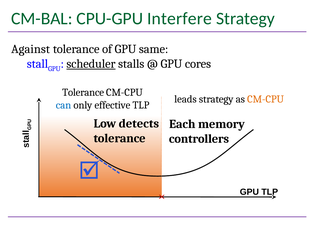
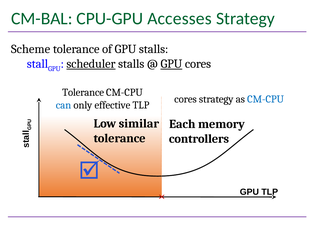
Interfere: Interfere -> Accesses
Against: Against -> Scheme
GPU same: same -> stalls
GPU at (171, 64) underline: none -> present
leads at (185, 99): leads -> cores
CM-CPU at (266, 99) colour: orange -> blue
detects: detects -> similar
